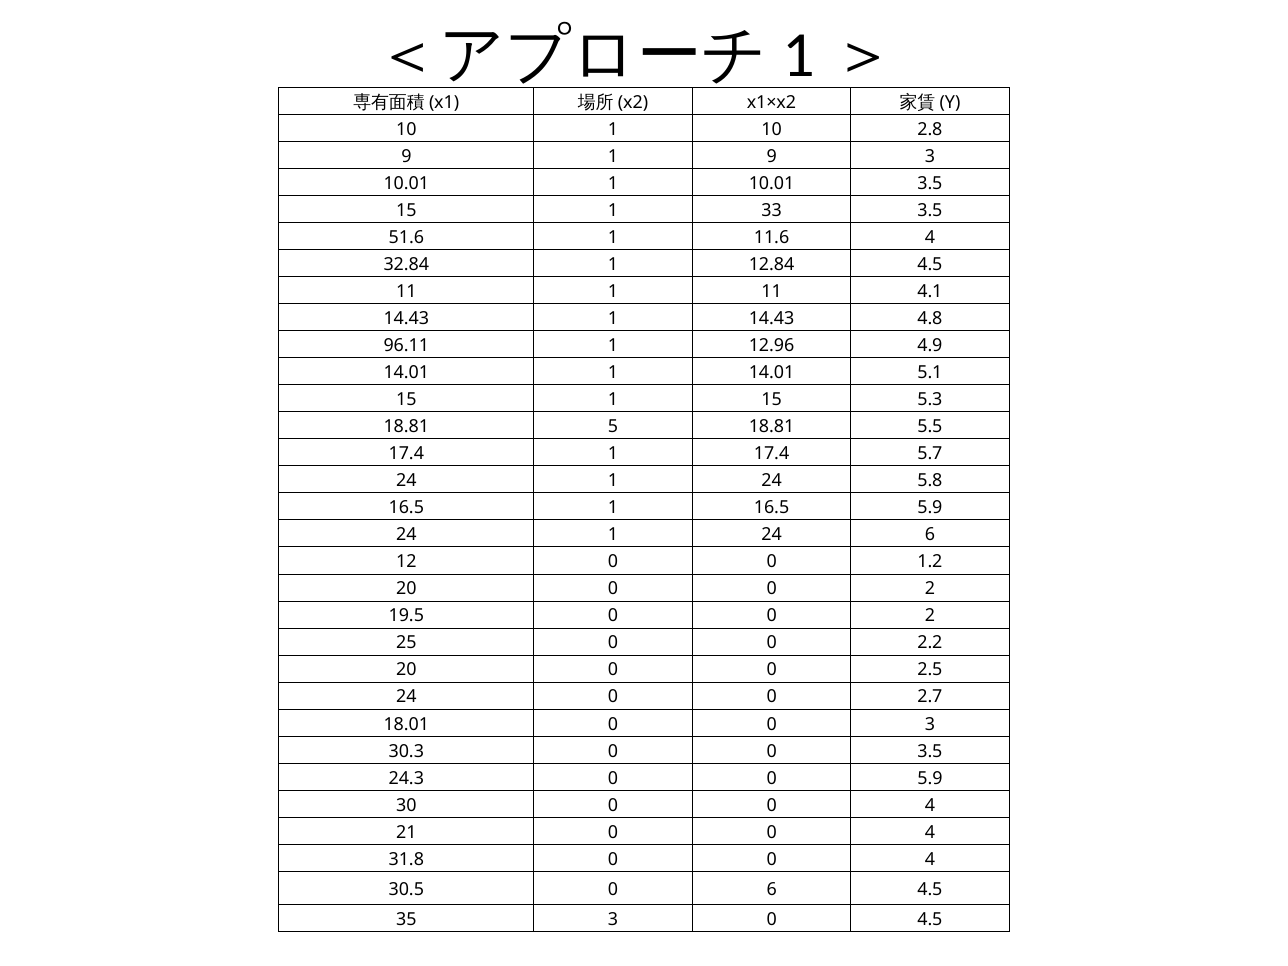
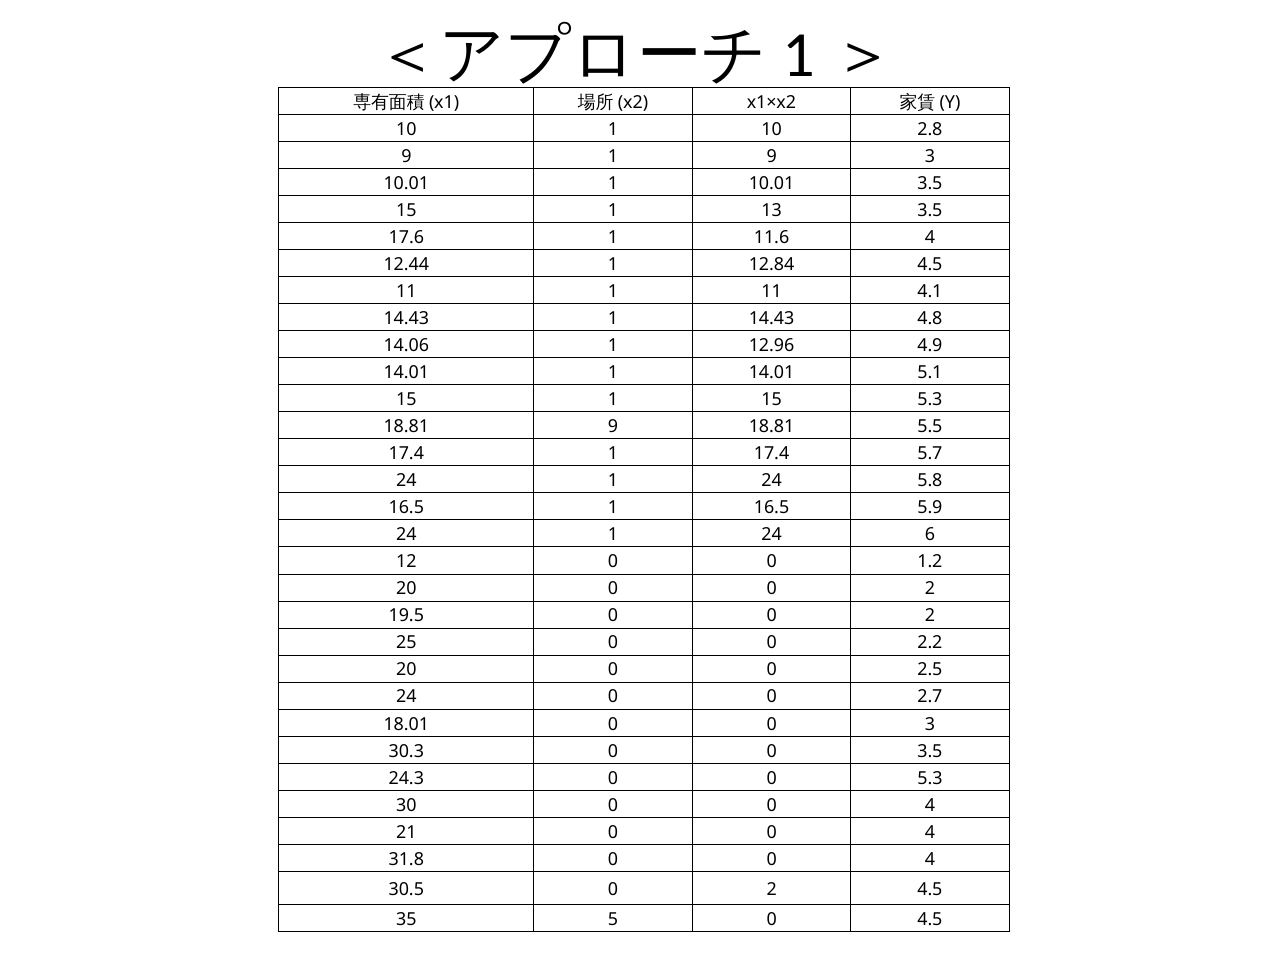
33: 33 -> 13
51.6: 51.6 -> 17.6
32.84: 32.84 -> 12.44
96.11: 96.11 -> 14.06
18.81 5: 5 -> 9
0 5.9: 5.9 -> 5.3
30.5 0 6: 6 -> 2
35 3: 3 -> 5
